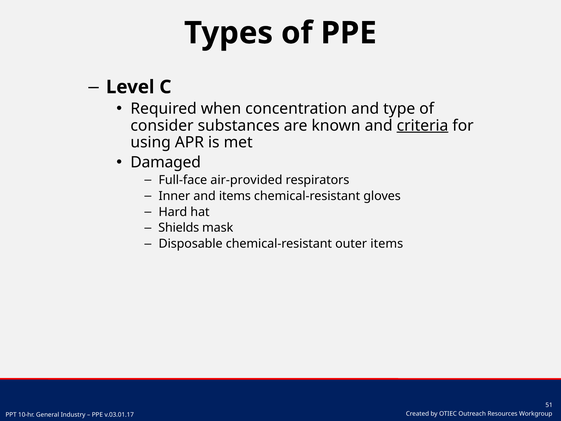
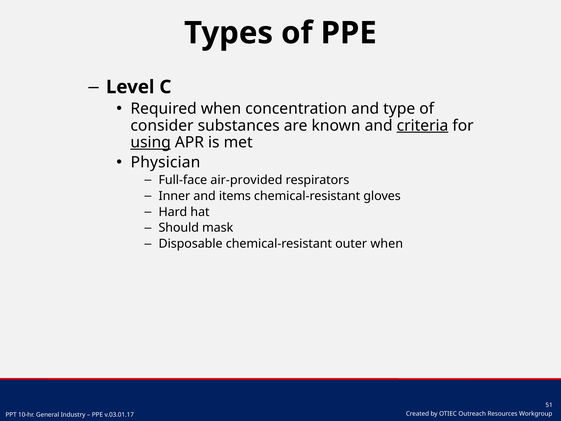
using underline: none -> present
Damaged: Damaged -> Physician
Shields: Shields -> Should
outer items: items -> when
